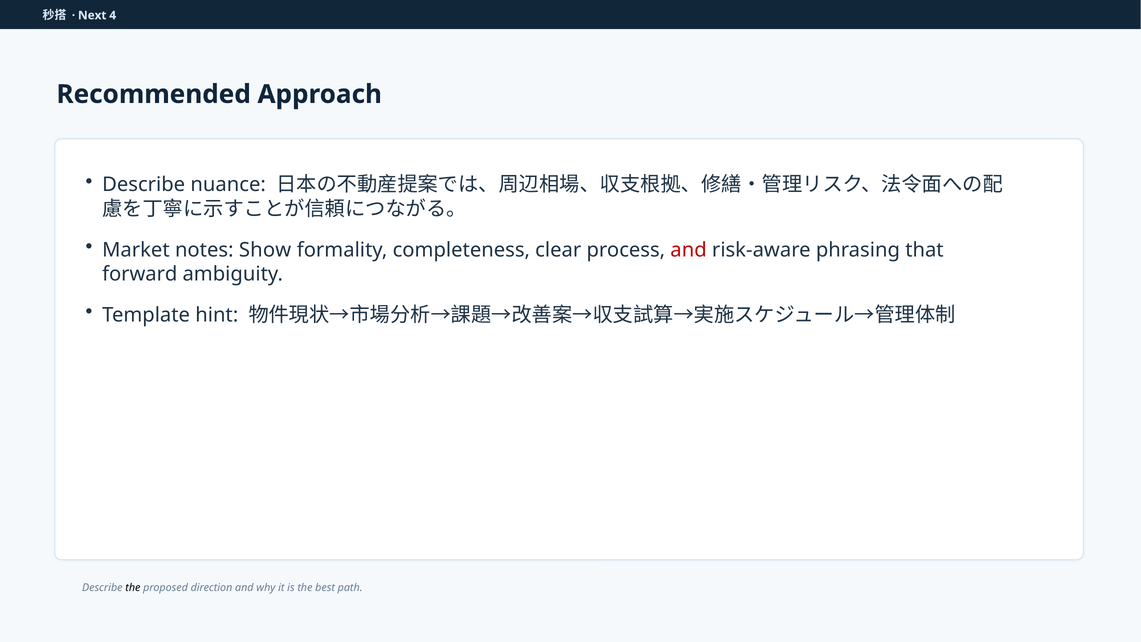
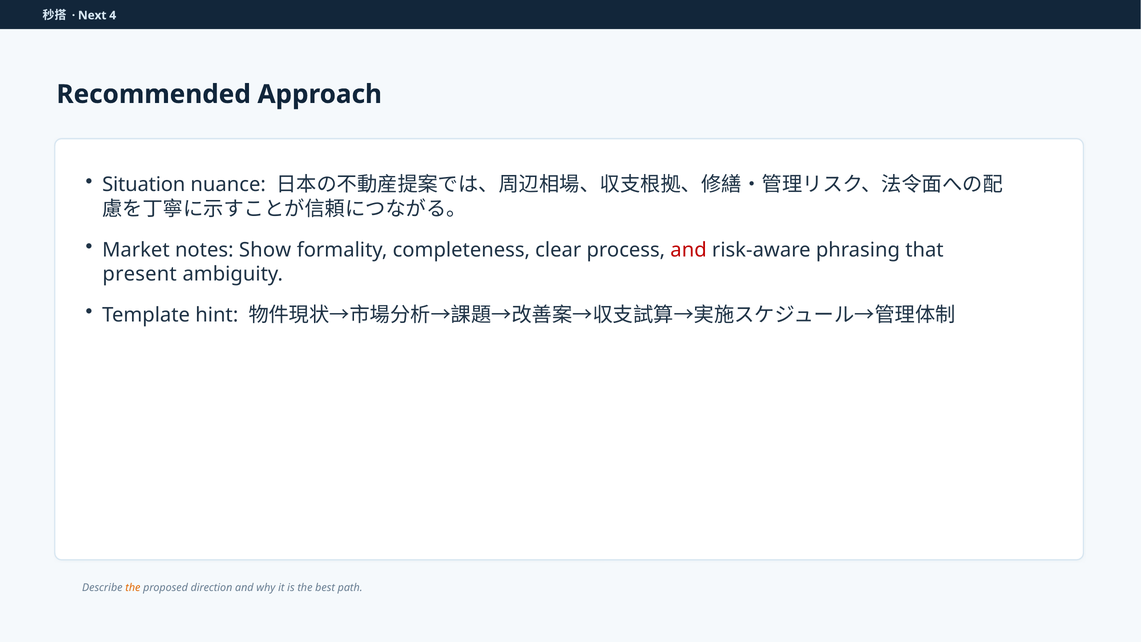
Describe at (144, 185): Describe -> Situation
forward: forward -> present
the at (133, 588) colour: black -> orange
